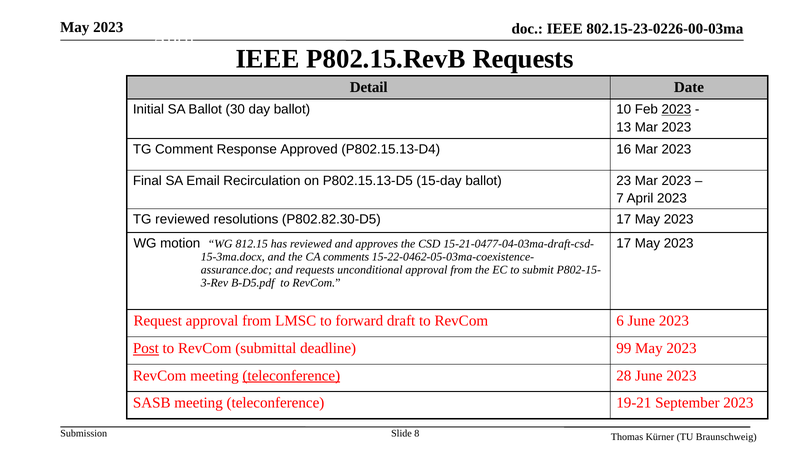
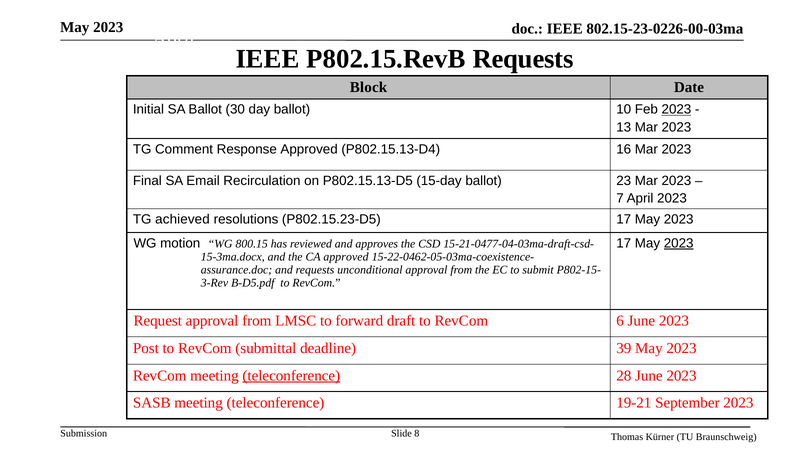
Detail: Detail -> Block
TG reviewed: reviewed -> achieved
P802.82.30-D5: P802.82.30-D5 -> P802.15.23-D5
812.15: 812.15 -> 800.15
2023 at (679, 243) underline: none -> present
CA comments: comments -> approved
Post underline: present -> none
99: 99 -> 39
